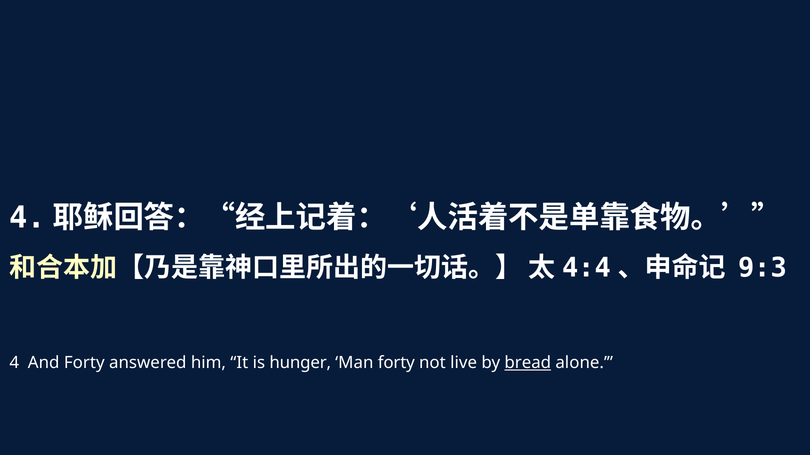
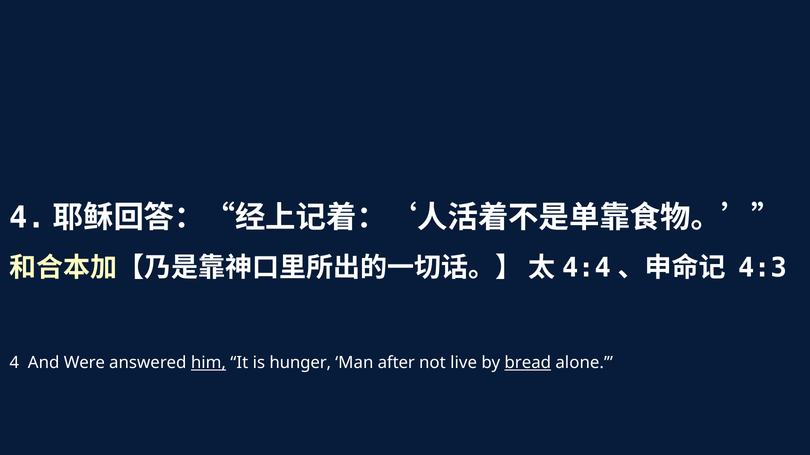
9:3: 9:3 -> 4:3
And Forty: Forty -> Were
him underline: none -> present
Man forty: forty -> after
